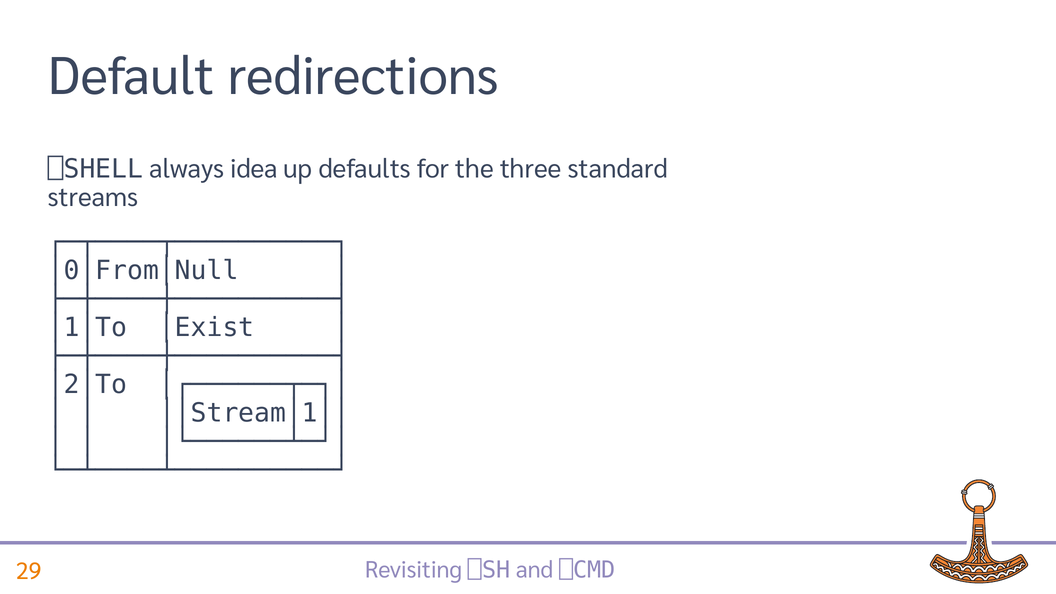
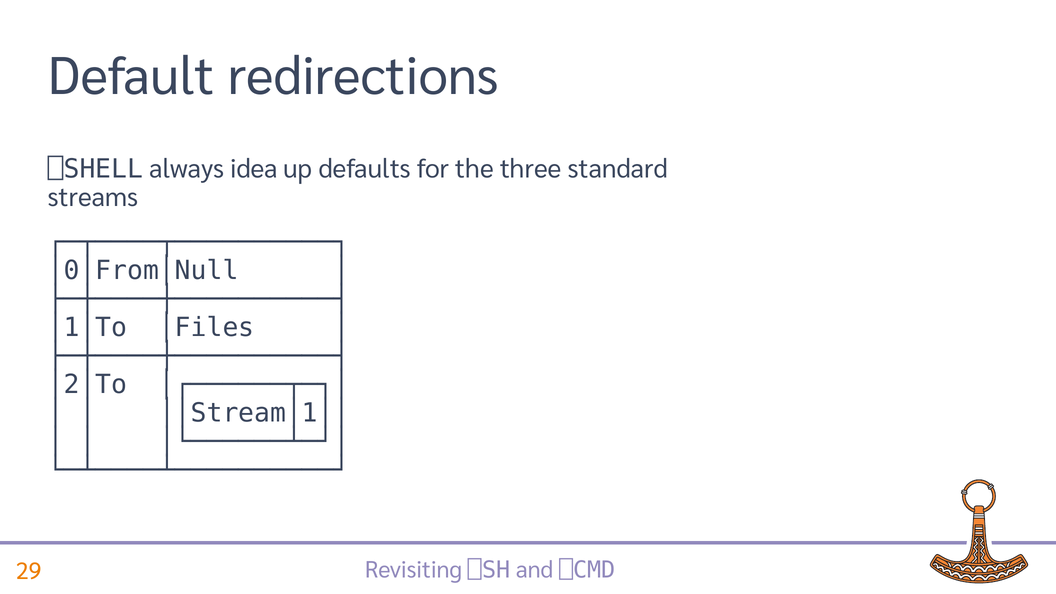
│Exist: │Exist -> │Files
